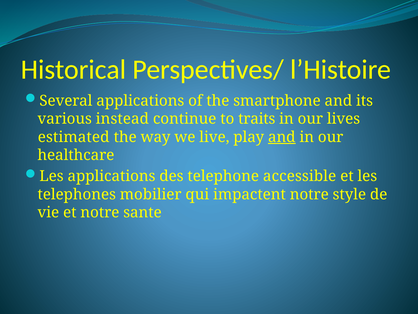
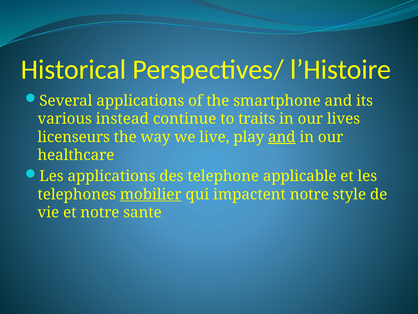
estimated: estimated -> licenseurs
accessible: accessible -> applicable
mobilier underline: none -> present
